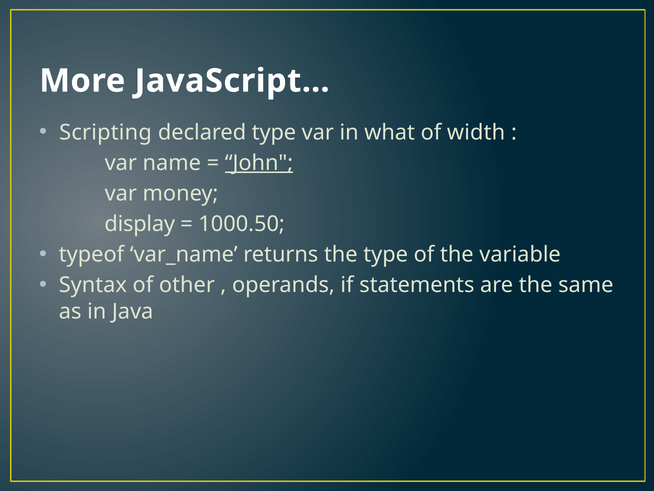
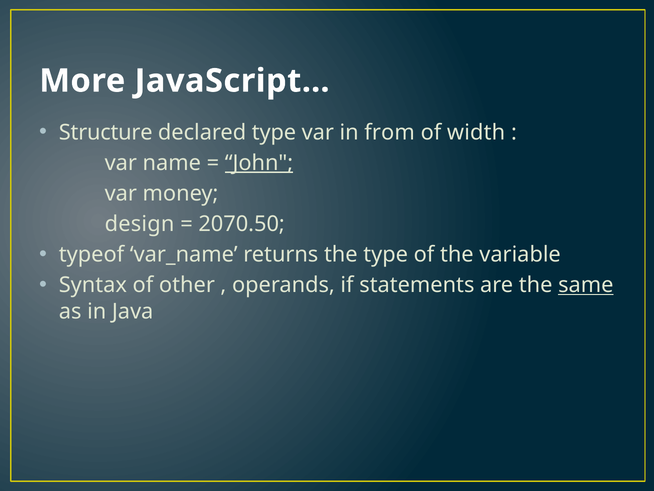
Scripting: Scripting -> Structure
what: what -> from
display: display -> design
1000.50: 1000.50 -> 2070.50
same underline: none -> present
